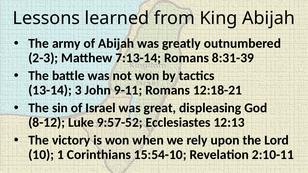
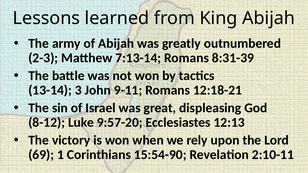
9:57-52: 9:57-52 -> 9:57-20
10: 10 -> 69
15:54-10: 15:54-10 -> 15:54-90
